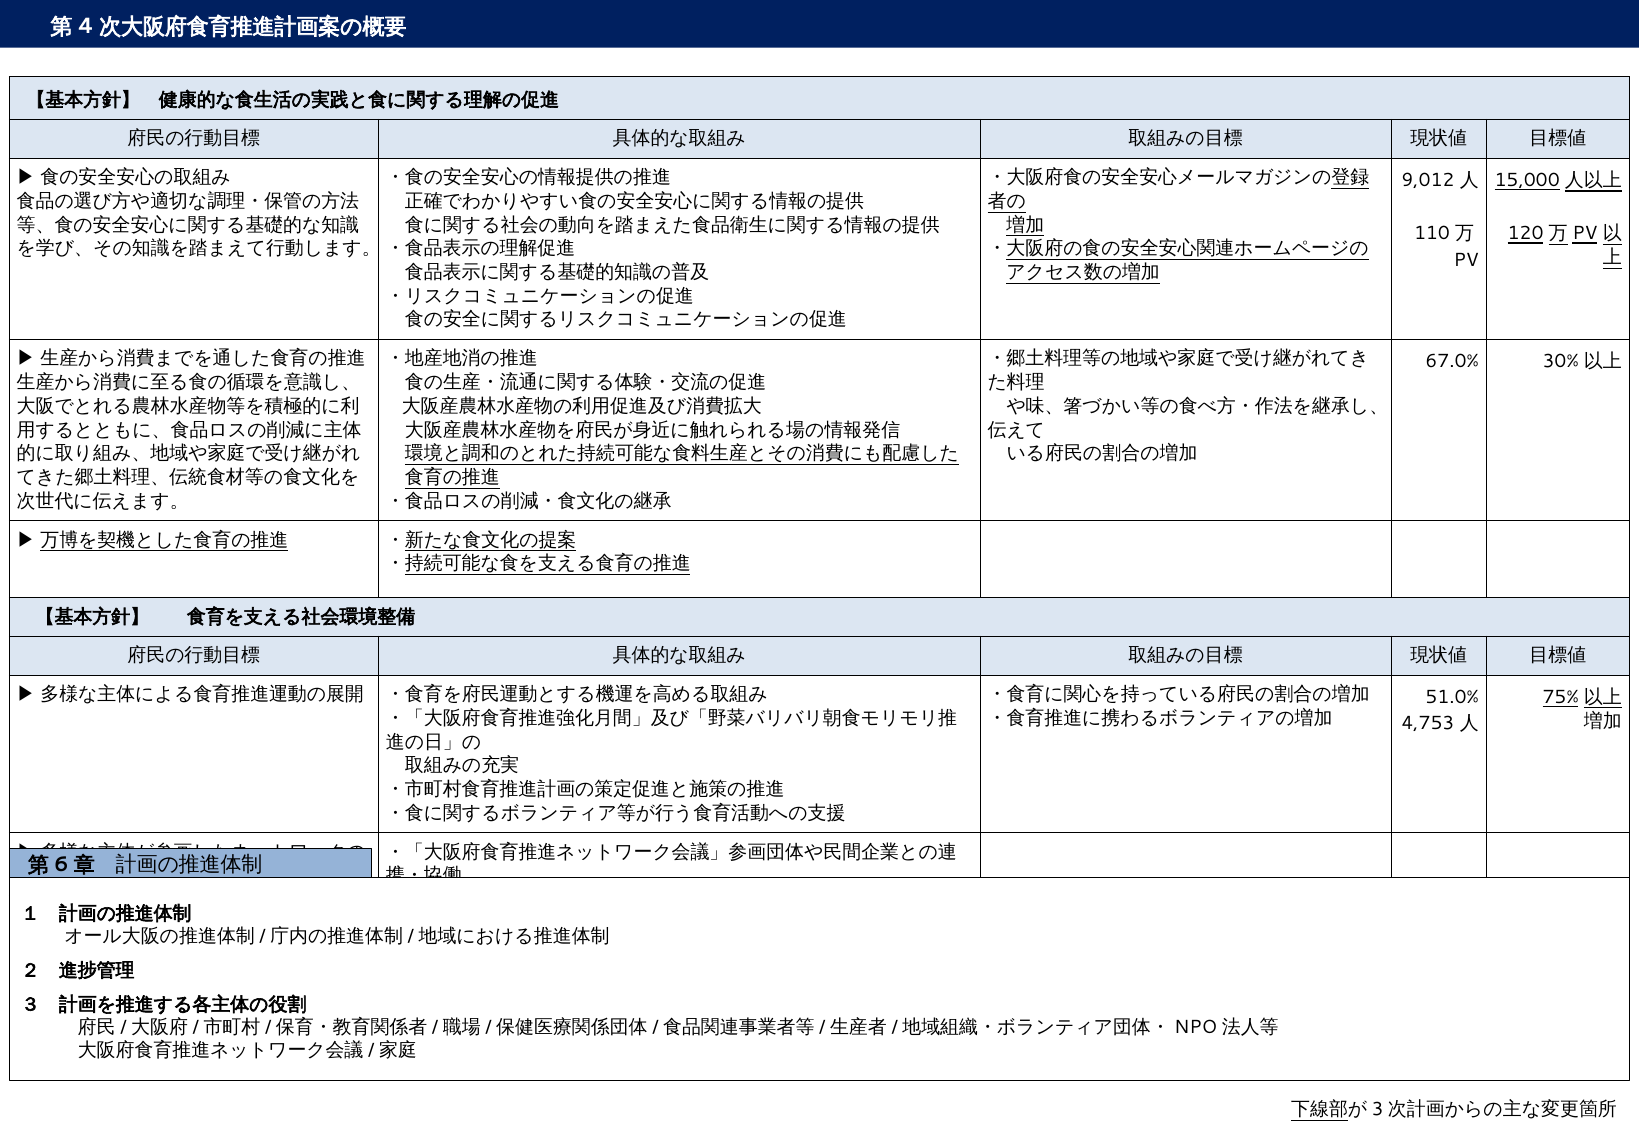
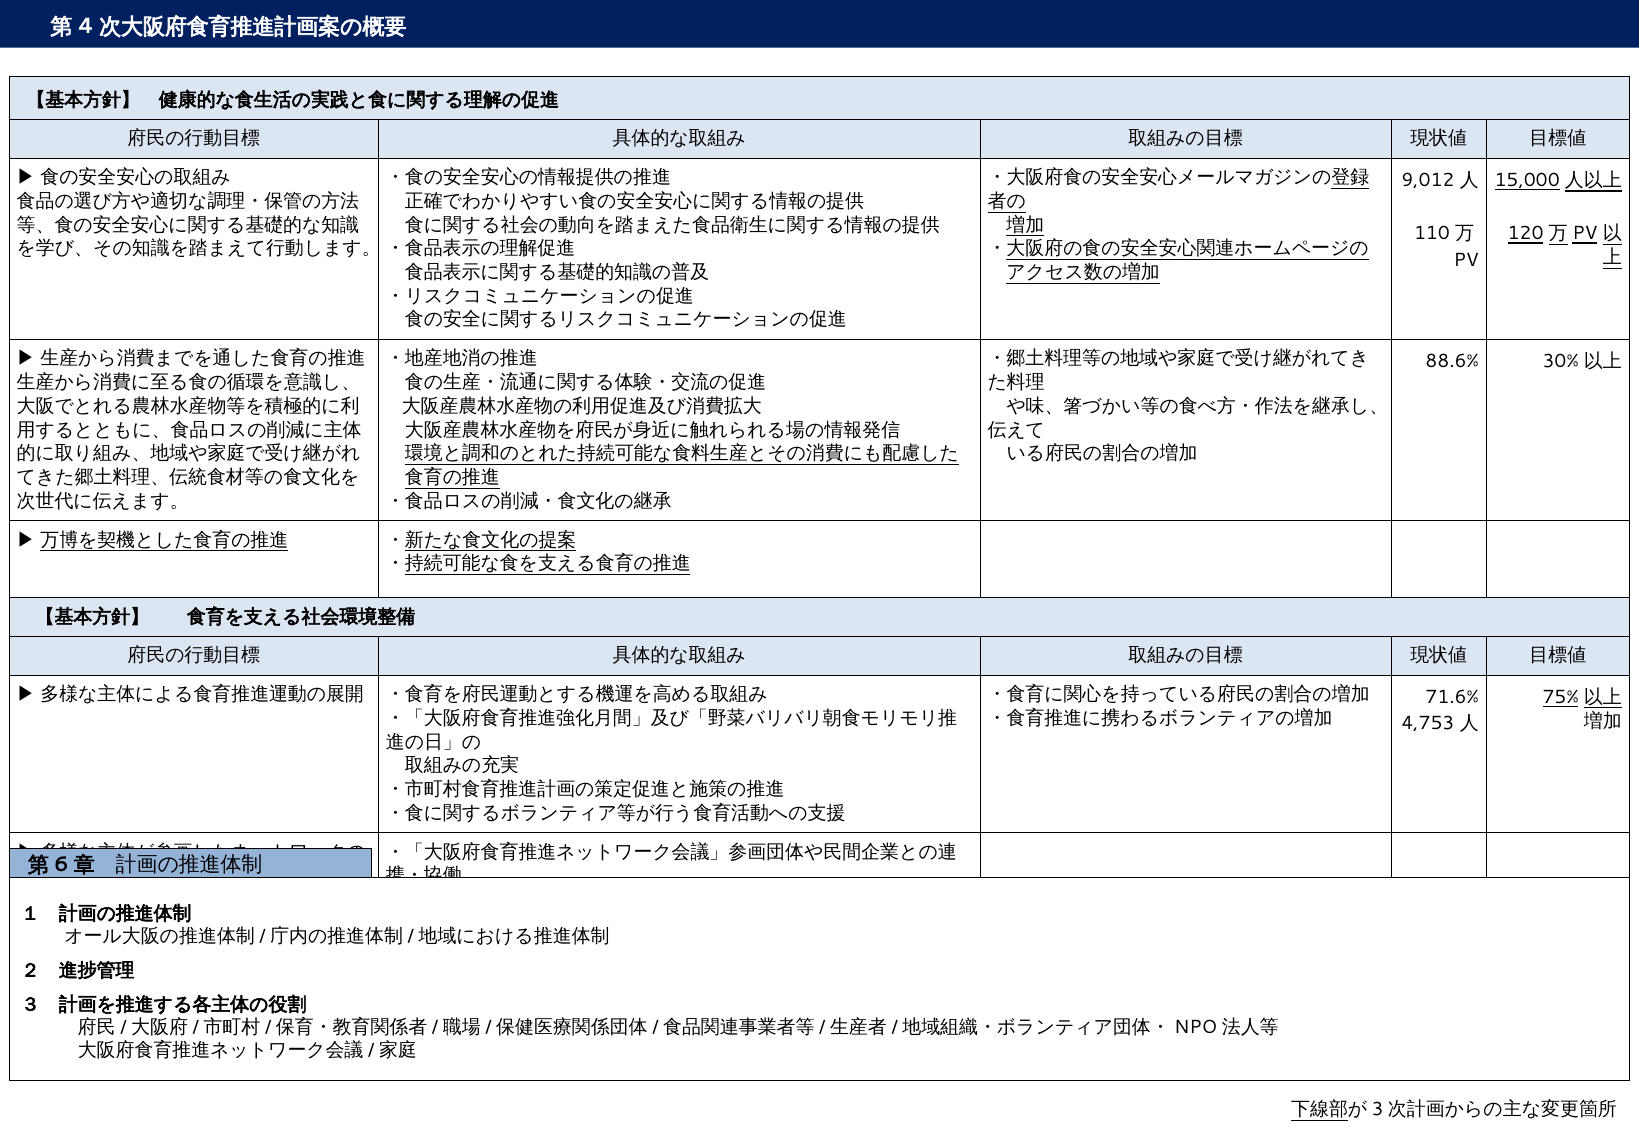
67.0%: 67.0% -> 88.6%
51.0%: 51.0% -> 71.6%
